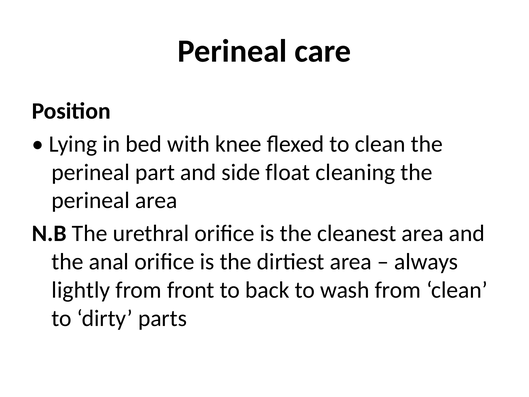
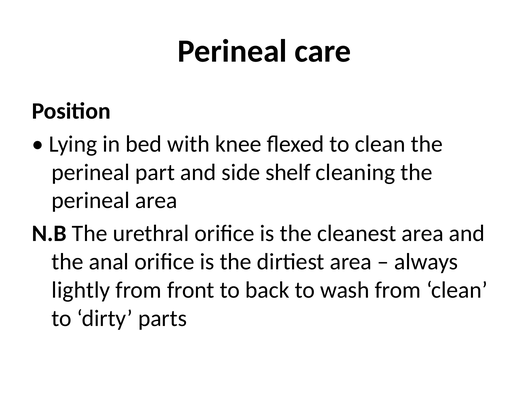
float: float -> shelf
